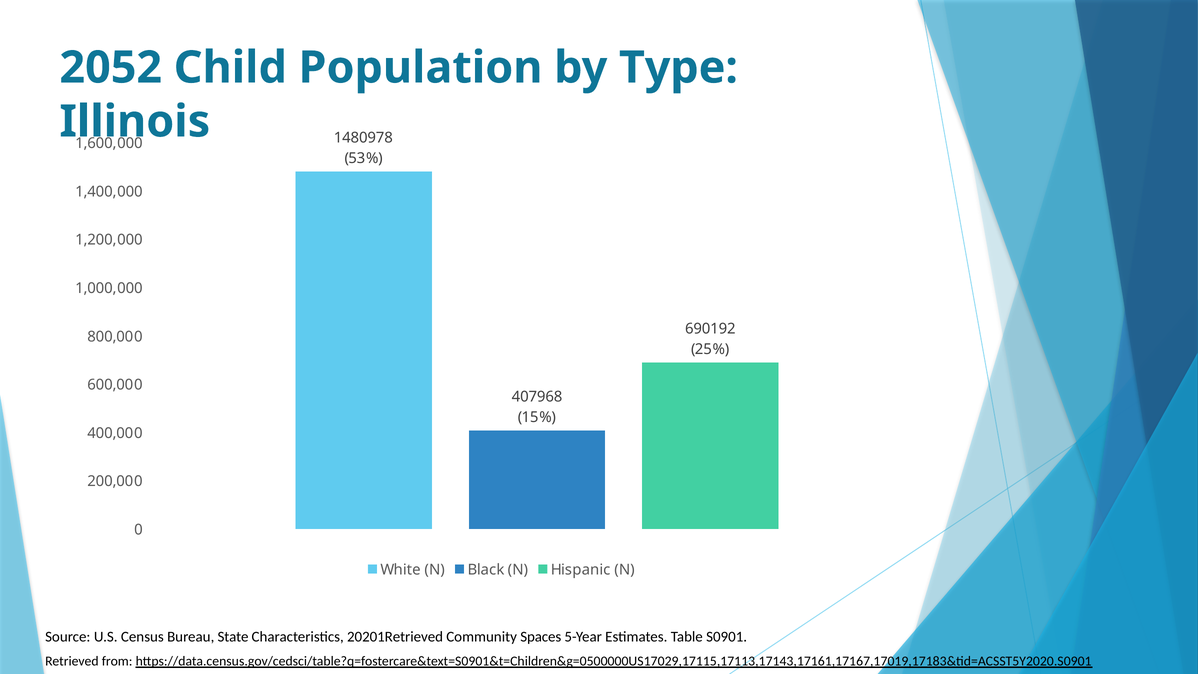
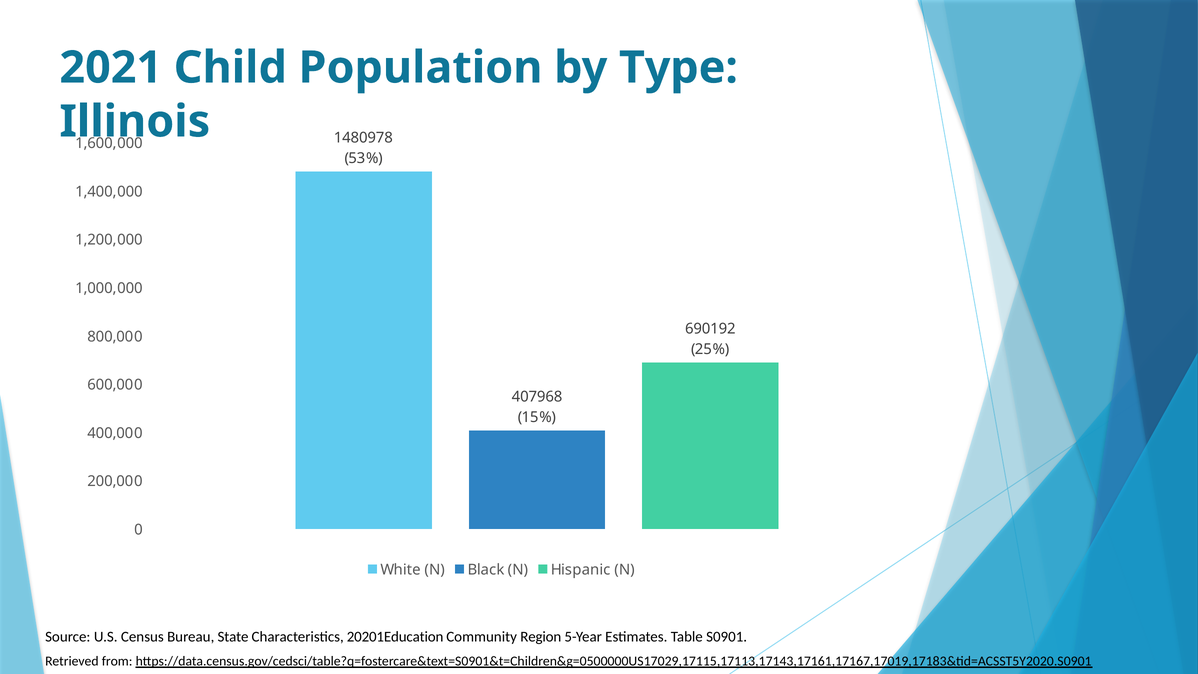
2052: 2052 -> 2021
20201Retrieved: 20201Retrieved -> 20201Education
Spaces: Spaces -> Region
